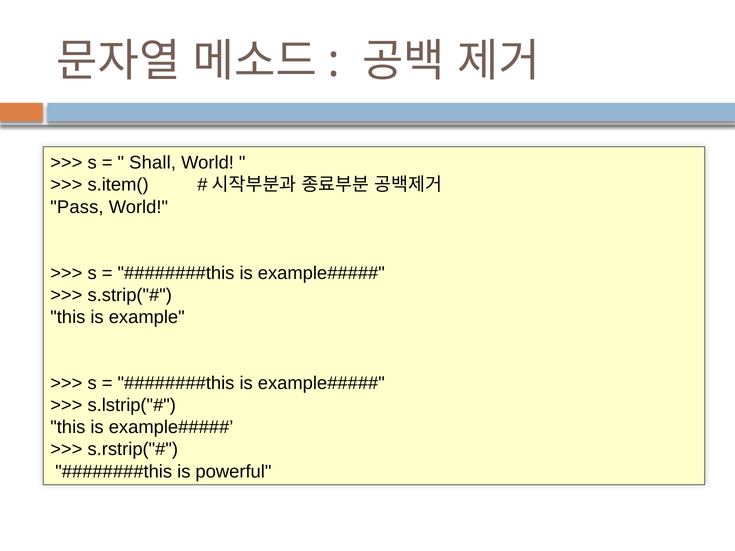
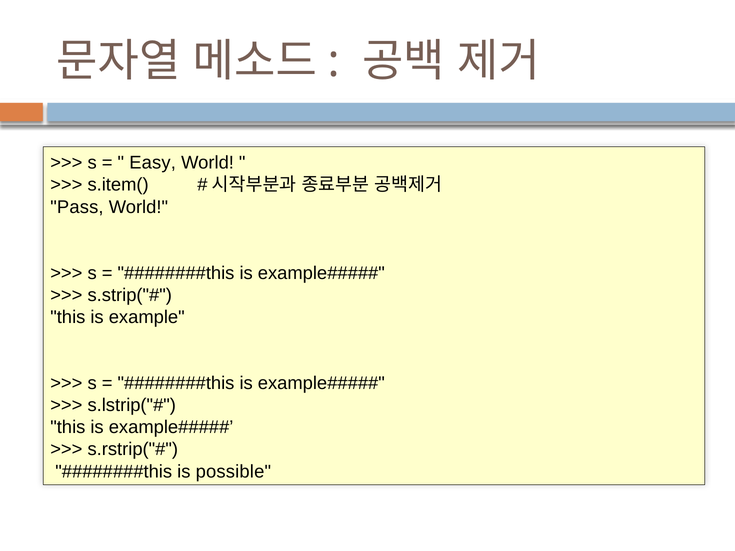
Shall: Shall -> Easy
powerful: powerful -> possible
